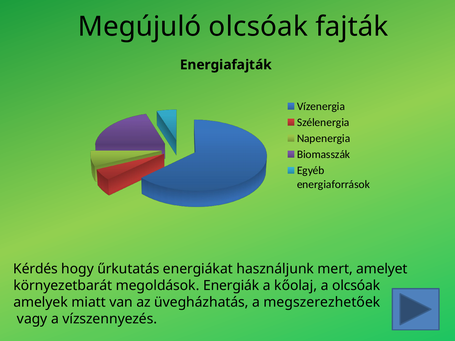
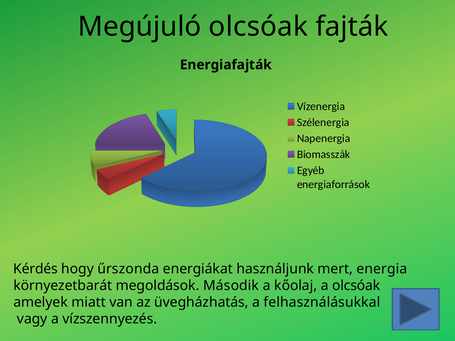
űrkutatás: űrkutatás -> űrszonda
amelyet: amelyet -> energia
Energiák: Energiák -> Második
megszerezhetőek: megszerezhetőek -> felhasználásukkal
